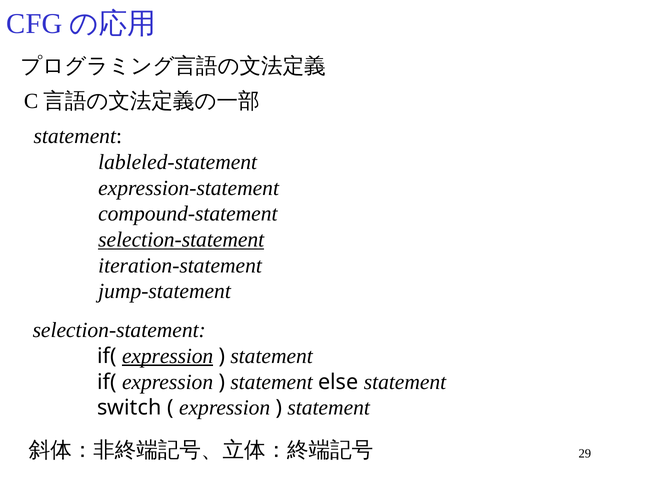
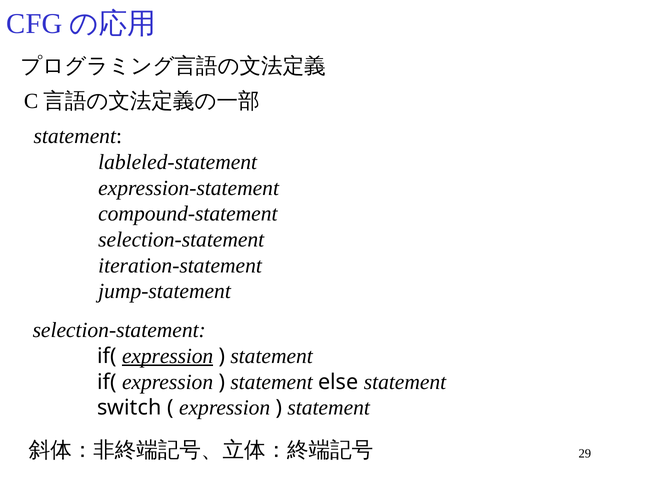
selection-statement at (181, 239) underline: present -> none
